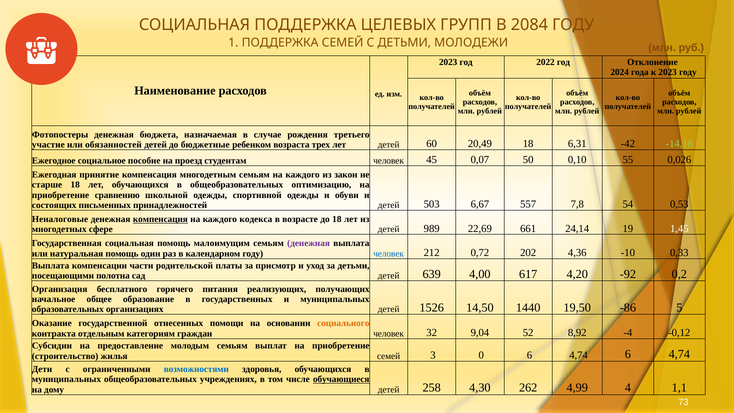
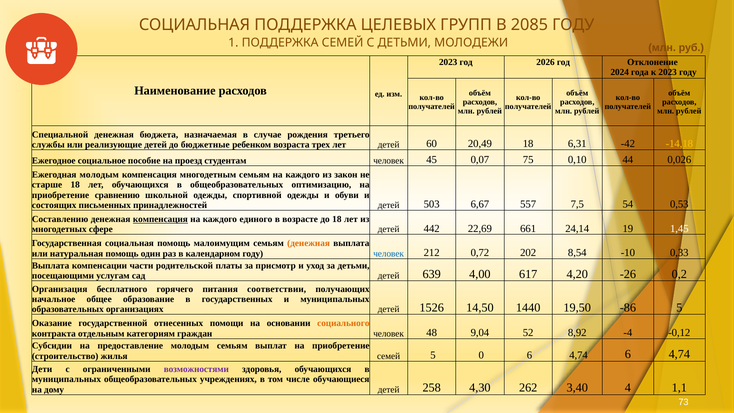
2084: 2084 -> 2085
2022: 2022 -> 2026
Фотопостеры: Фотопостеры -> Специальной
участие: участие -> службы
обязанностей: обязанностей -> реализующие
-14,18 colour: light green -> yellow
50: 50 -> 75
55: 55 -> 44
Ежегодная принятие: принятие -> молодым
7,8: 7,8 -> 7,5
Неналоговые: Неналоговые -> Составлению
кодекса: кодекса -> единого
989: 989 -> 442
денежная at (309, 243) colour: purple -> orange
4,36: 4,36 -> 8,54
полотна: полотна -> услугам
-92: -92 -> -26
реализующих: реализующих -> соответствии
32: 32 -> 48
семей 3: 3 -> 5
возможностями colour: blue -> purple
обучающиеся underline: present -> none
4,99: 4,99 -> 3,40
